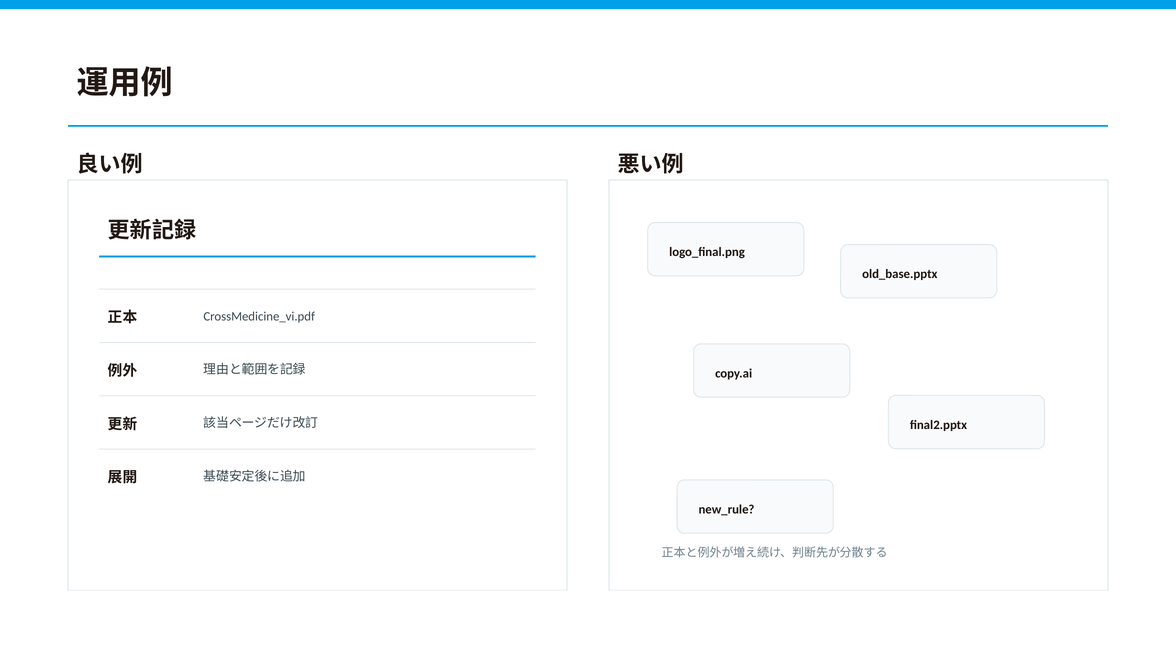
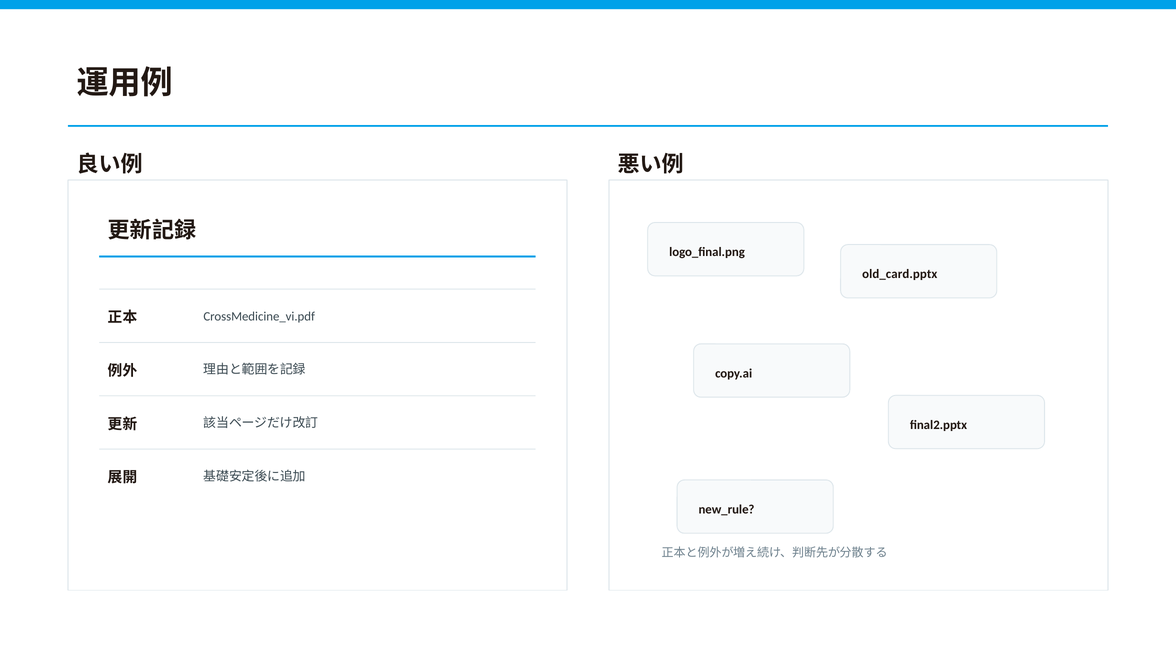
old_base.pptx: old_base.pptx -> old_card.pptx
